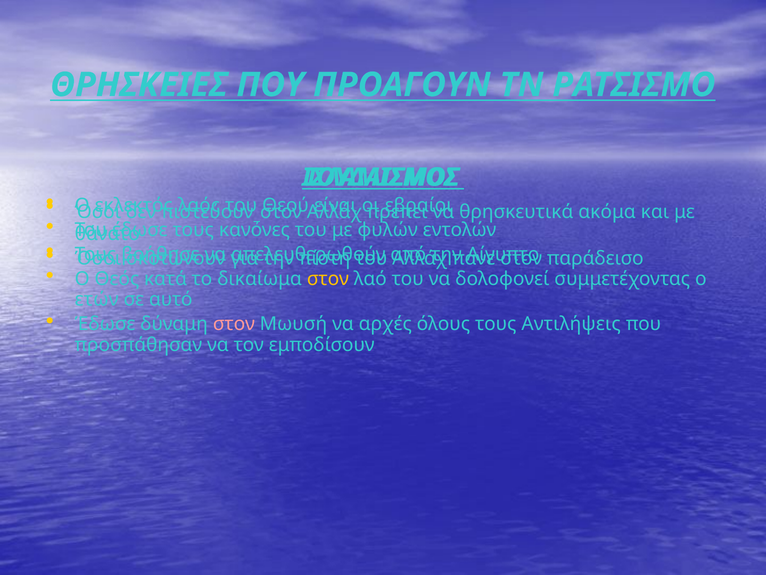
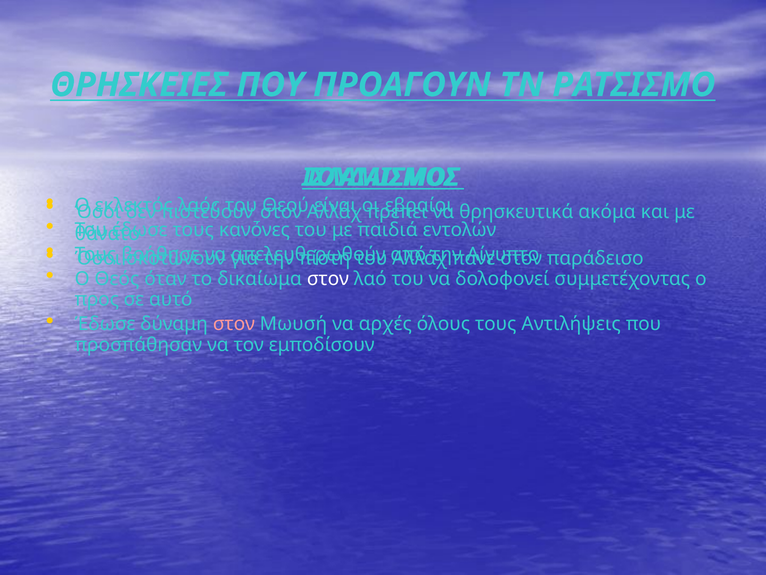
φυλών: φυλών -> παιδιά
κατά: κατά -> όταν
στον at (328, 279) colour: yellow -> white
ετών: ετών -> προς
